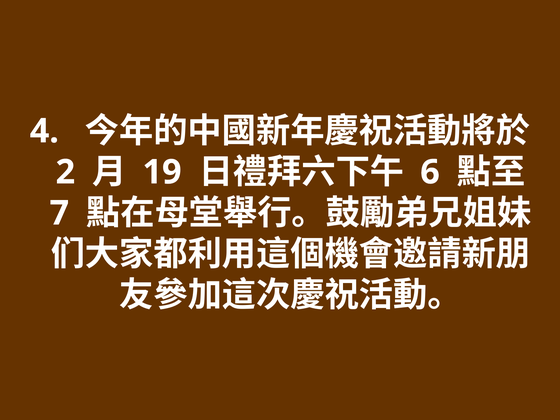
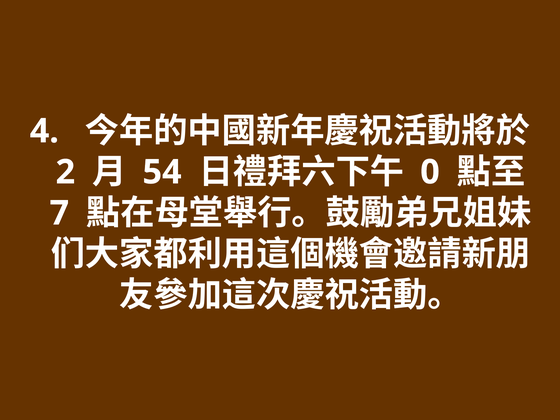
19: 19 -> 54
6: 6 -> 0
